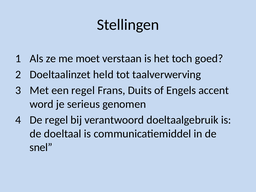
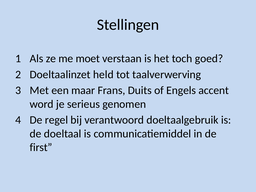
een regel: regel -> maar
snel: snel -> first
